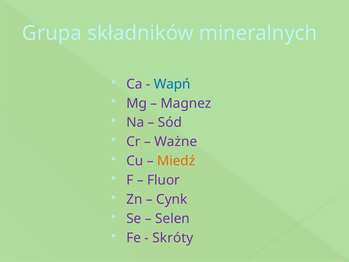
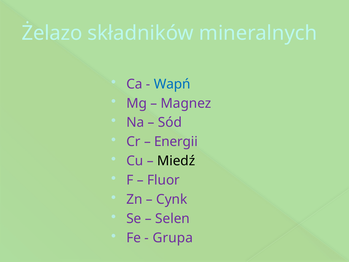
Grupa: Grupa -> Żelazo
Ważne: Ważne -> Energii
Miedź colour: orange -> black
Skróty: Skróty -> Grupa
